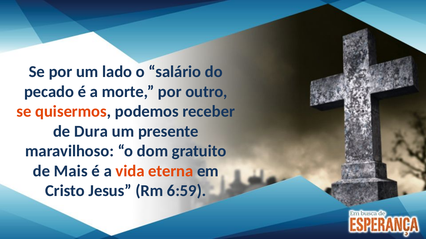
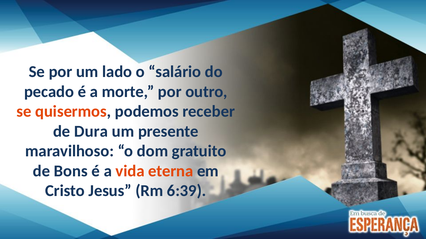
Mais: Mais -> Bons
6:59: 6:59 -> 6:39
